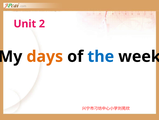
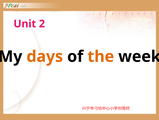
the colour: blue -> orange
